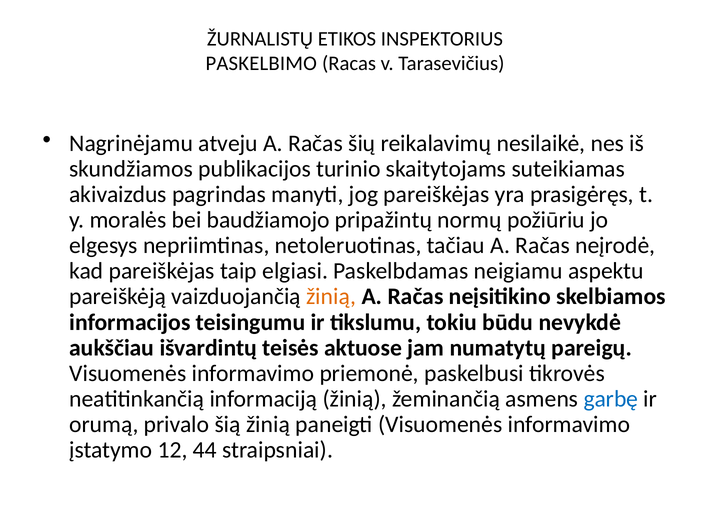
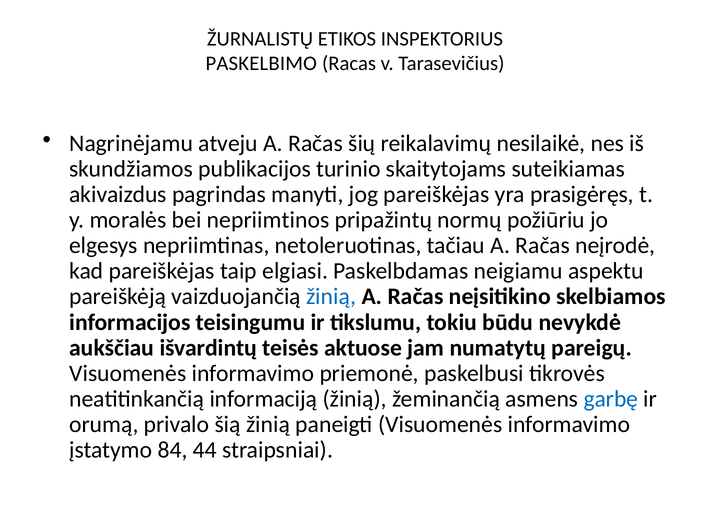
baudžiamojo: baudžiamojo -> nepriimtinos
žinią at (331, 297) colour: orange -> blue
12: 12 -> 84
